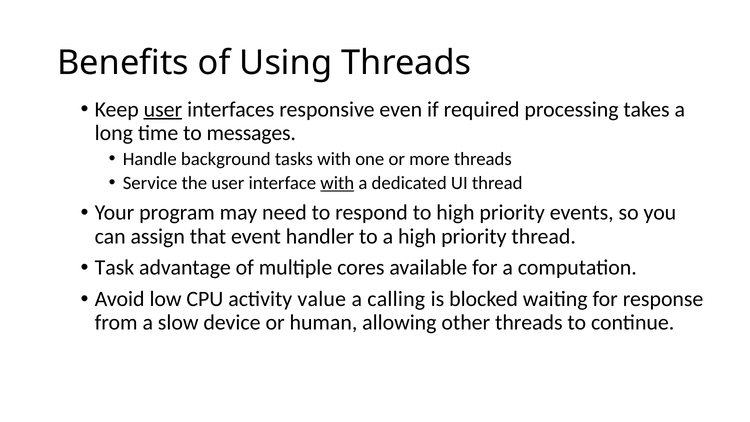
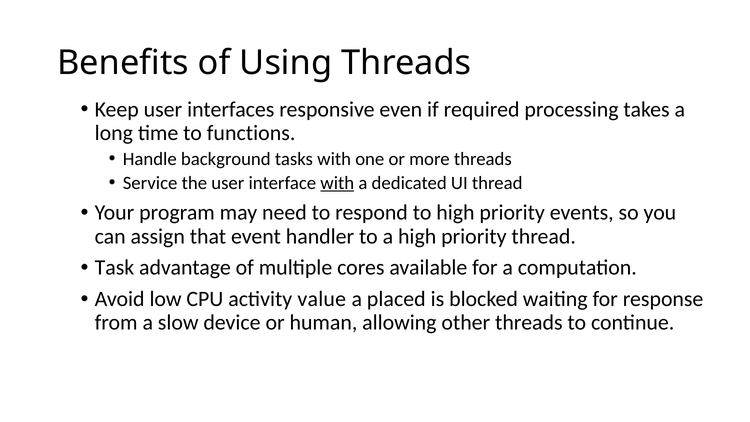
user at (163, 109) underline: present -> none
messages: messages -> functions
calling: calling -> placed
